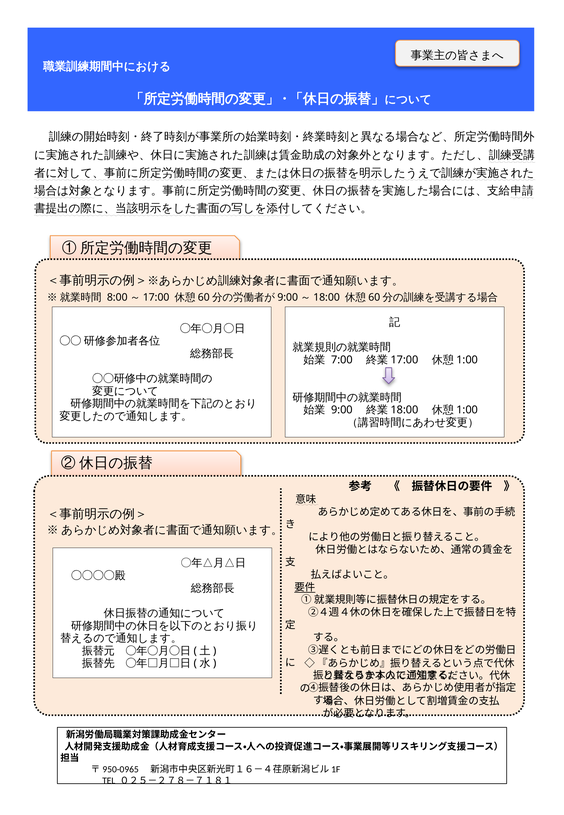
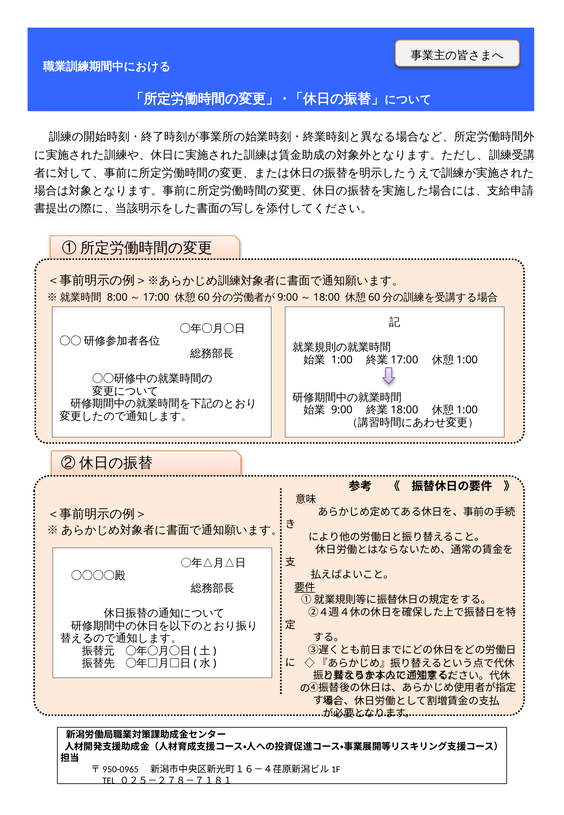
7:00: 7:00 -> 1:00
